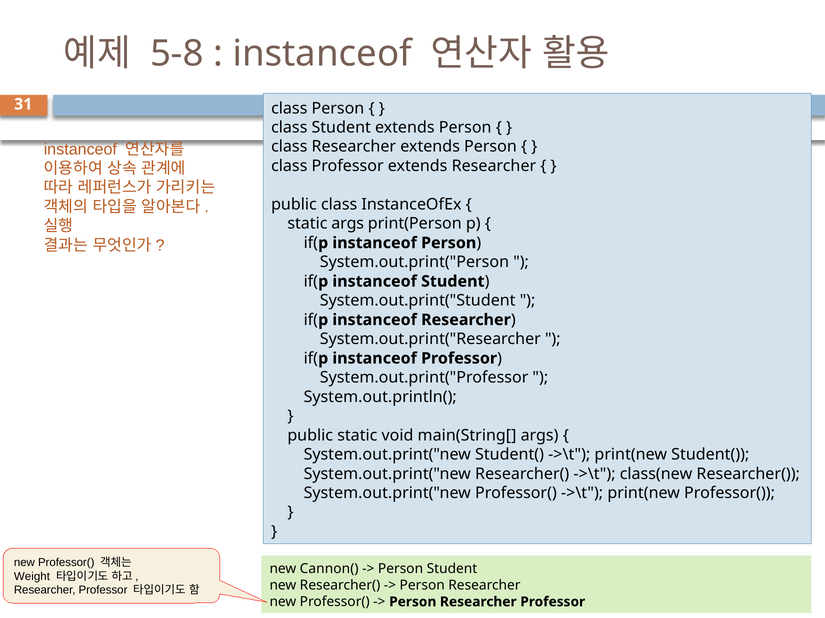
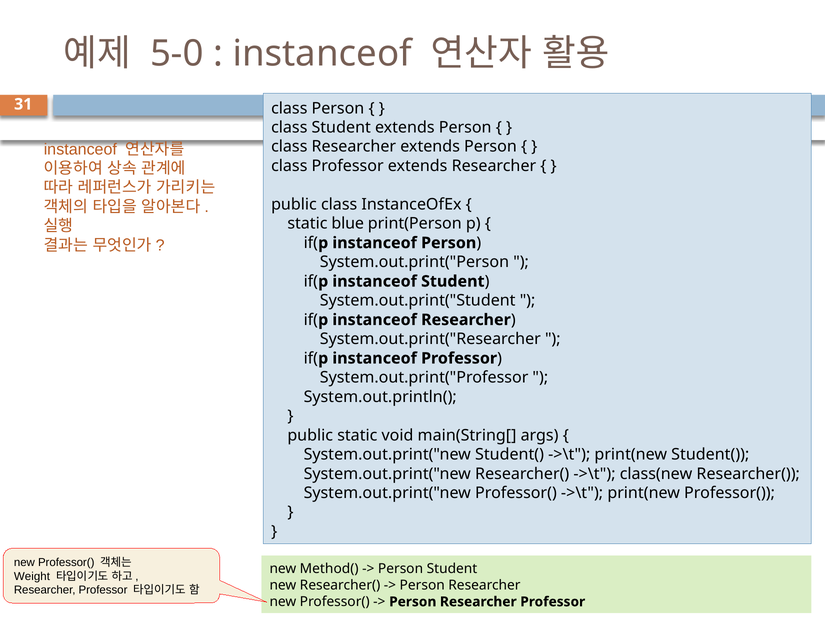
5-8: 5-8 -> 5-0
static args: args -> blue
Cannon(: Cannon( -> Method(
